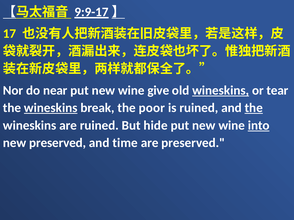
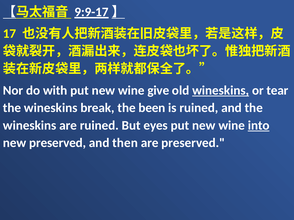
near: near -> with
wineskins at (51, 108) underline: present -> none
poor: poor -> been
the at (254, 108) underline: present -> none
hide: hide -> eyes
time: time -> then
